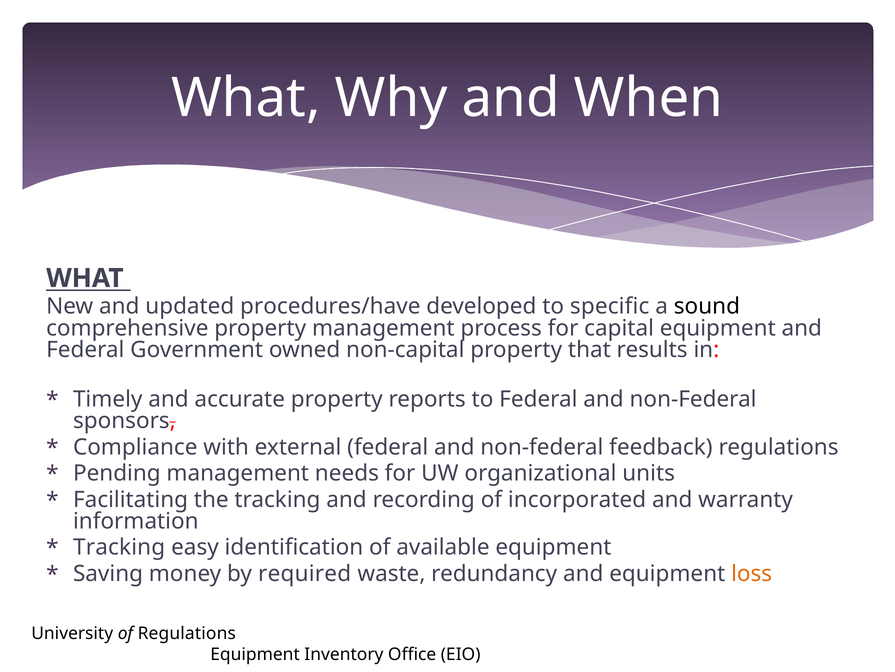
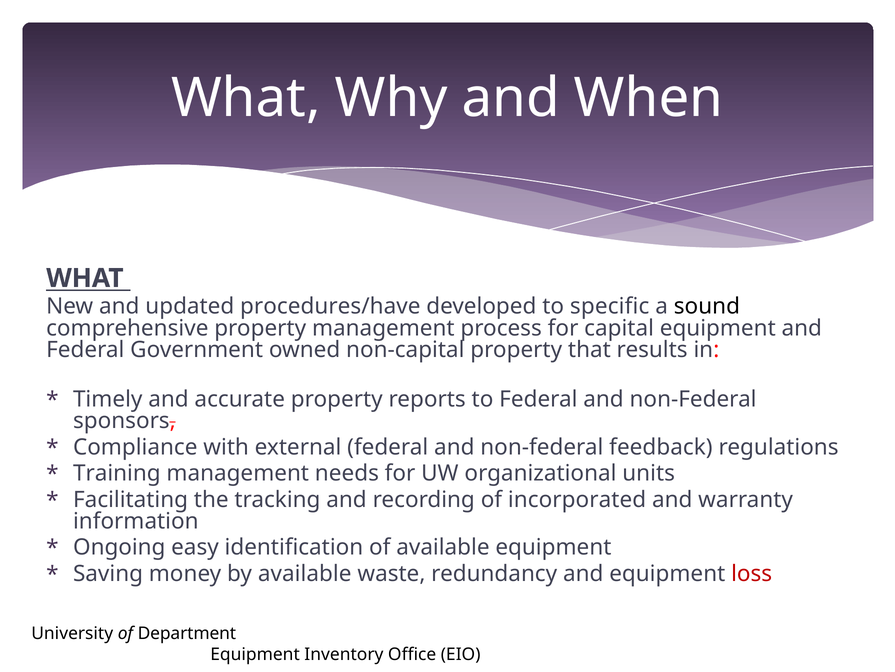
Pending: Pending -> Training
Tracking at (119, 547): Tracking -> Ongoing
by required: required -> available
loss colour: orange -> red
of Regulations: Regulations -> Department
